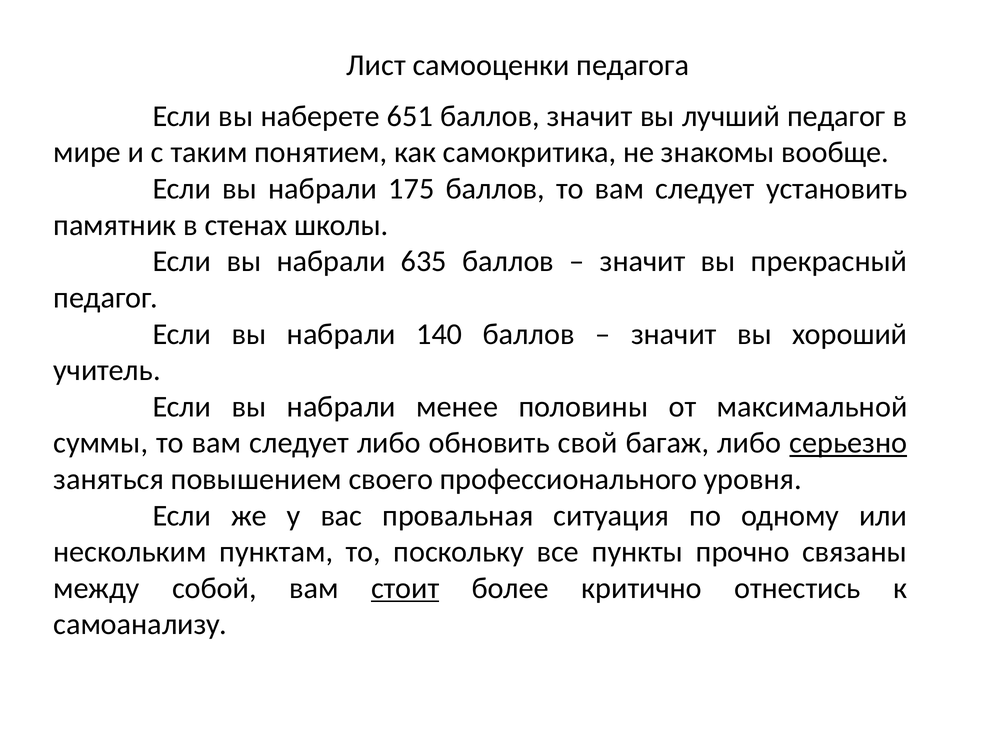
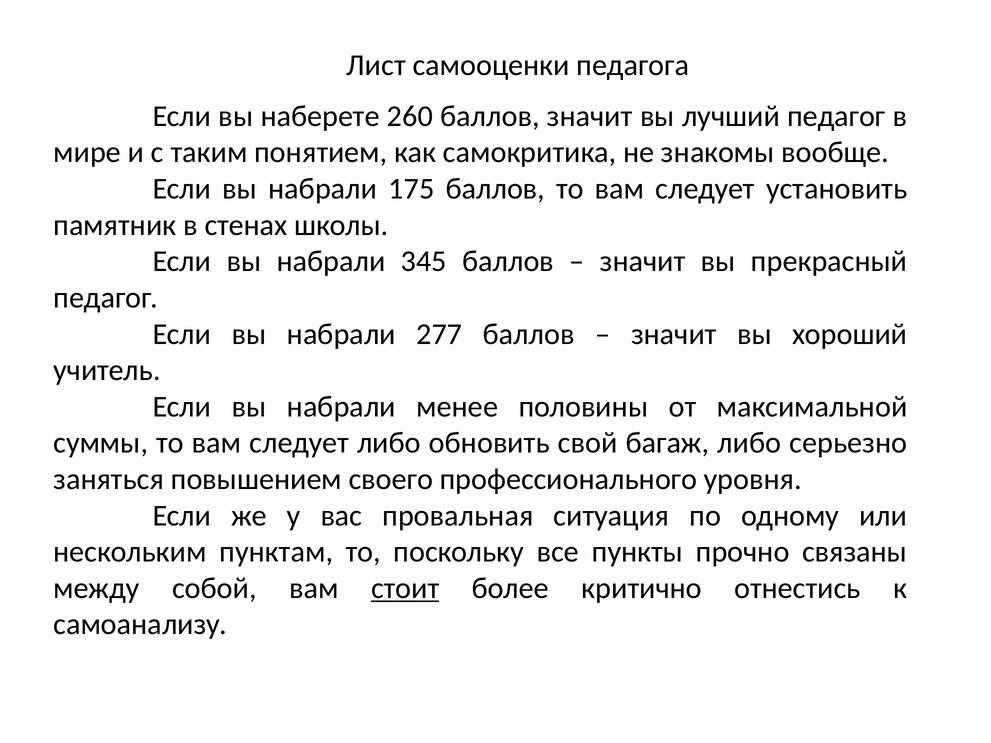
651: 651 -> 260
635: 635 -> 345
140: 140 -> 277
серьезно underline: present -> none
